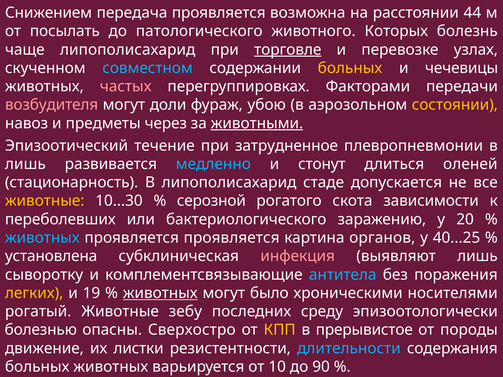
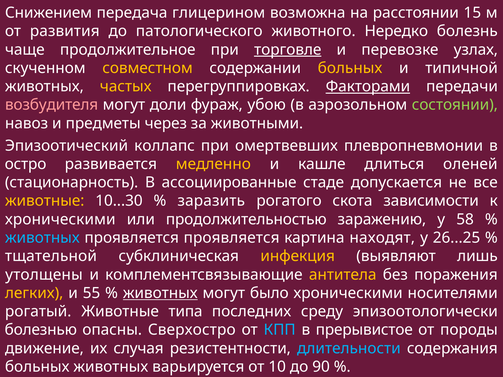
передача проявляется: проявляется -> глицерином
44: 44 -> 15
посылать: посылать -> развития
Которых: Которых -> Нередко
чаще липополисахарид: липополисахарид -> продолжительное
совместном colour: light blue -> yellow
чечевицы: чечевицы -> типичной
частых colour: pink -> yellow
Факторами underline: none -> present
состоянии colour: yellow -> light green
животными underline: present -> none
течение: течение -> коллапс
затрудненное: затрудненное -> омертвевших
лишь at (25, 164): лишь -> остро
медленно colour: light blue -> yellow
стонут: стонут -> кашле
В липополисахарид: липополисахарид -> ассоциированные
серозной: серозной -> заразить
переболевших at (60, 219): переболевших -> хроническими
бактериологического: бактериологического -> продолжительностью
20: 20 -> 58
органов: органов -> находят
40...25: 40...25 -> 26...25
установлена: установлена -> тщательной
инфекция colour: pink -> yellow
сыворотку: сыворотку -> утолщены
антитела colour: light blue -> yellow
19: 19 -> 55
зебу: зебу -> типа
КПП colour: yellow -> light blue
листки: листки -> случая
